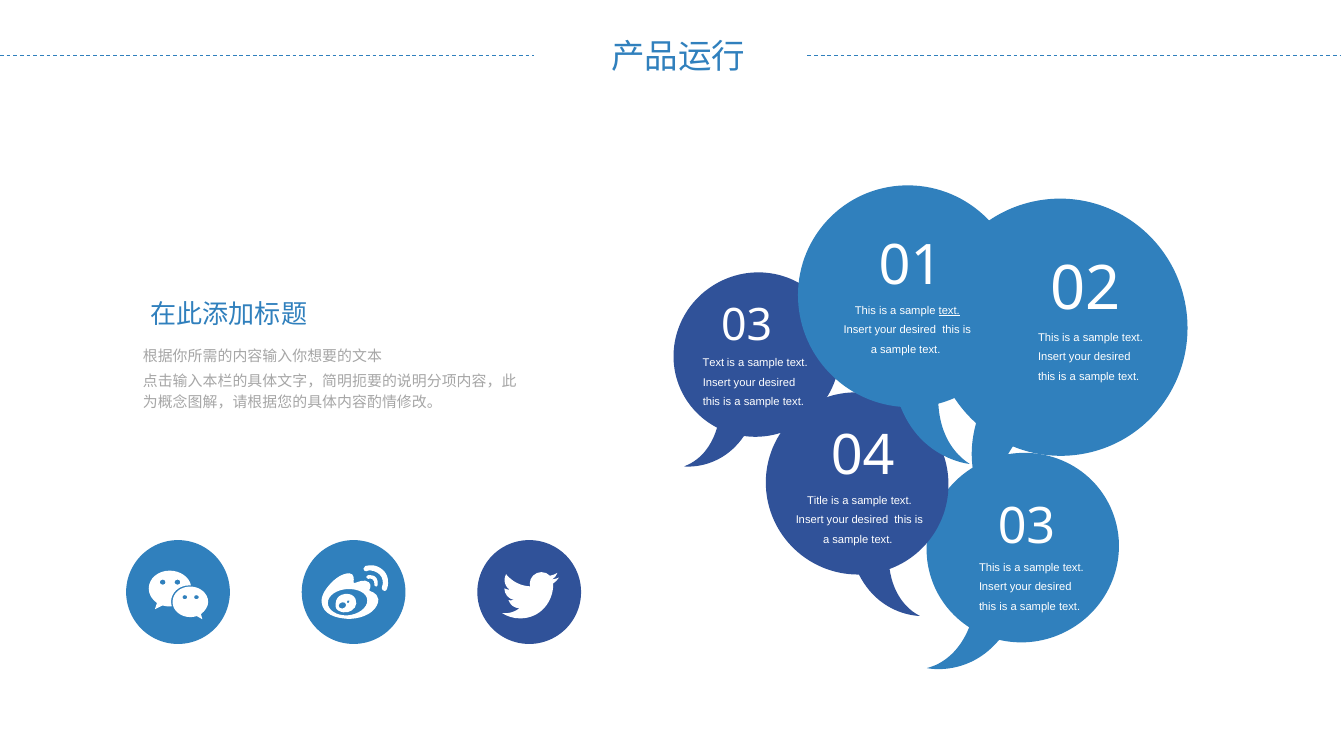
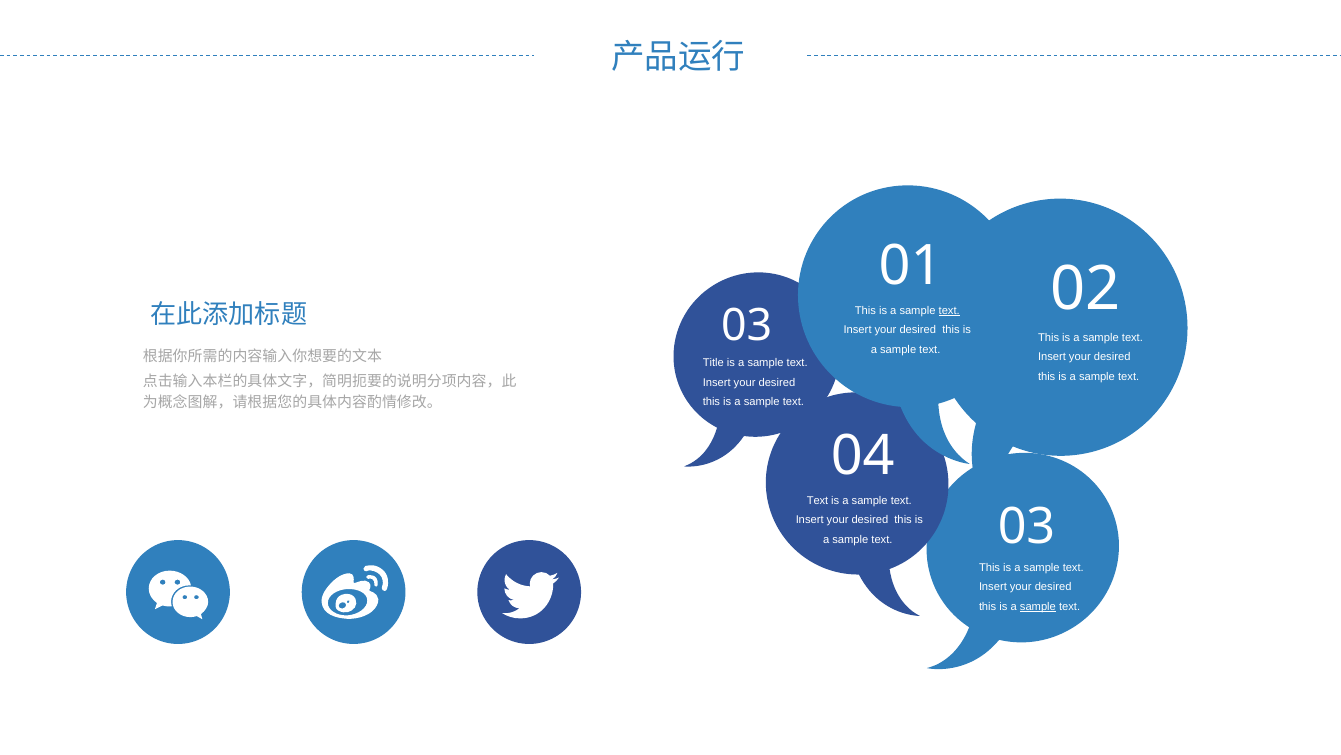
Text at (713, 363): Text -> Title
Title at (818, 500): Title -> Text
sample at (1038, 606) underline: none -> present
